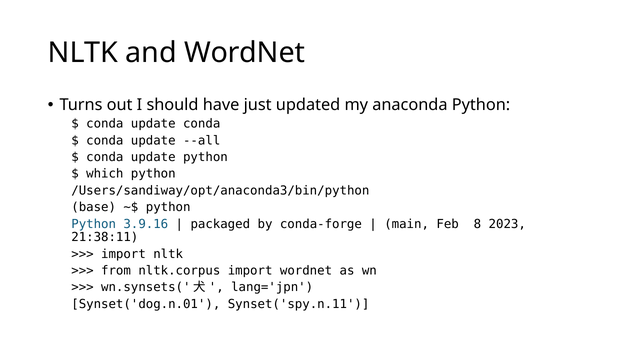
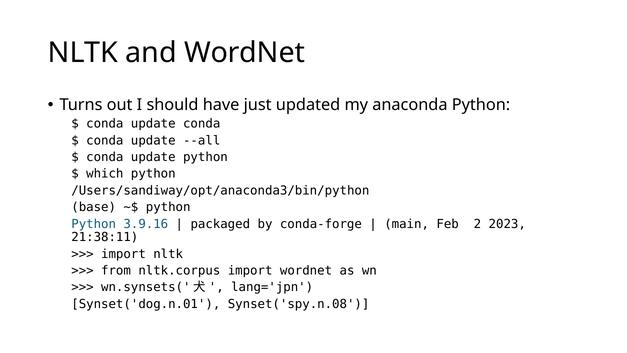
8: 8 -> 2
Synset('spy.n.11: Synset('spy.n.11 -> Synset('spy.n.08
